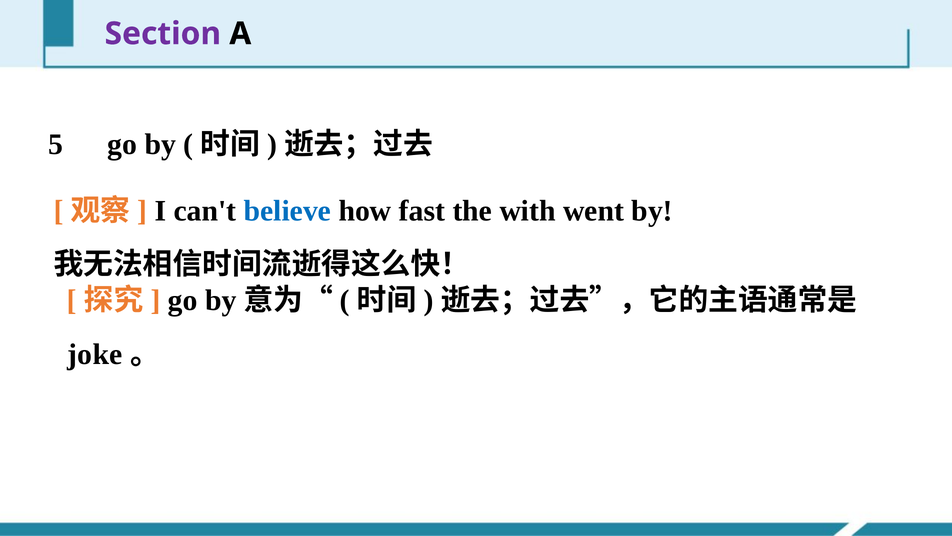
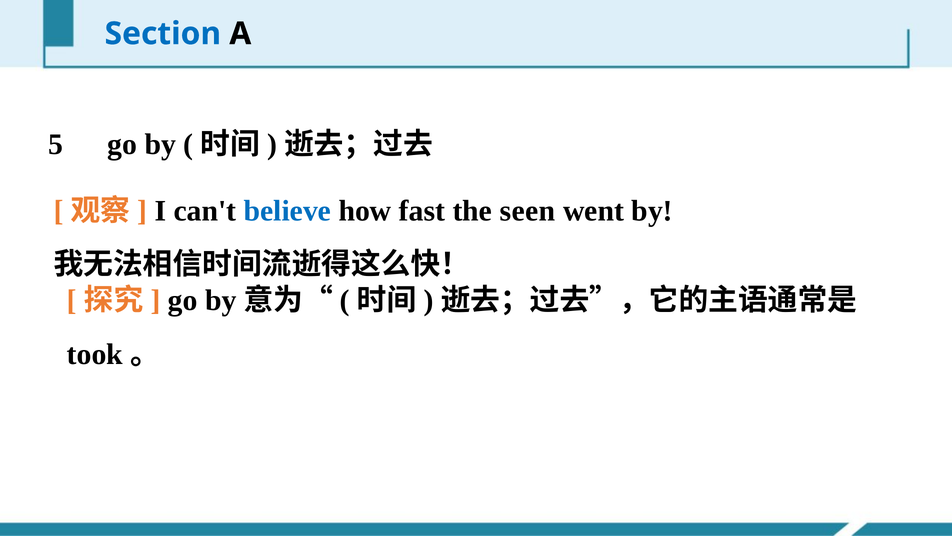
Section colour: purple -> blue
with: with -> seen
joke: joke -> took
